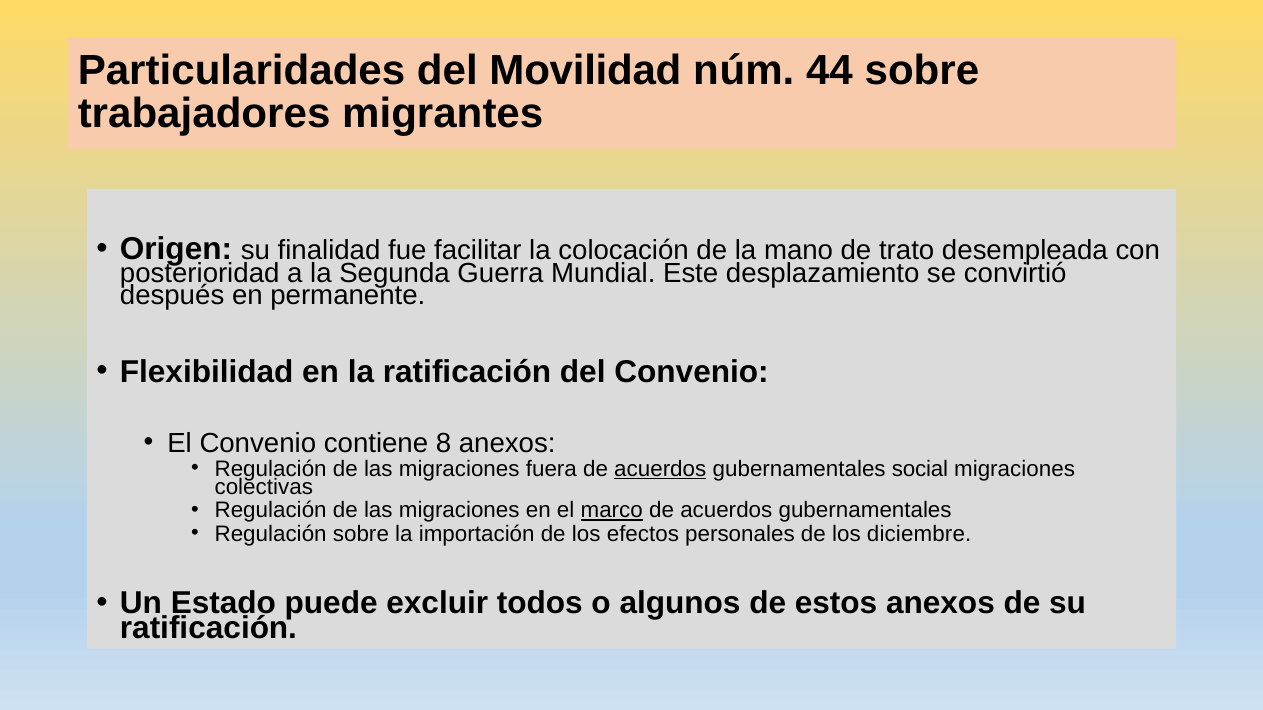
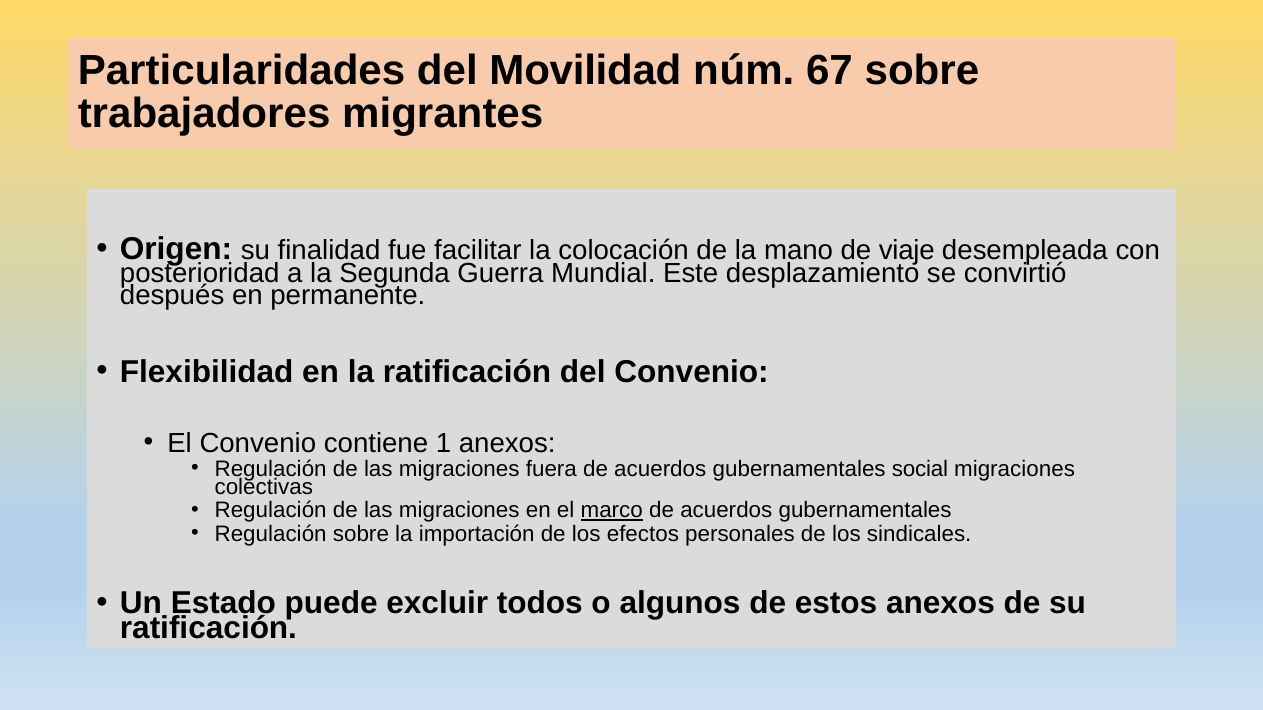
44: 44 -> 67
trato: trato -> viaje
8: 8 -> 1
acuerdos at (660, 469) underline: present -> none
diciembre: diciembre -> sindicales
